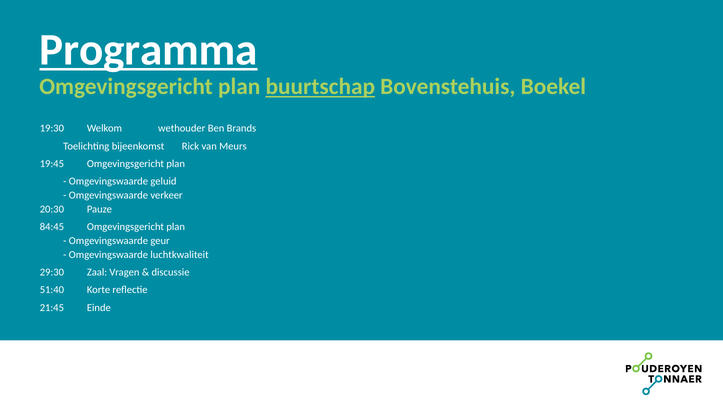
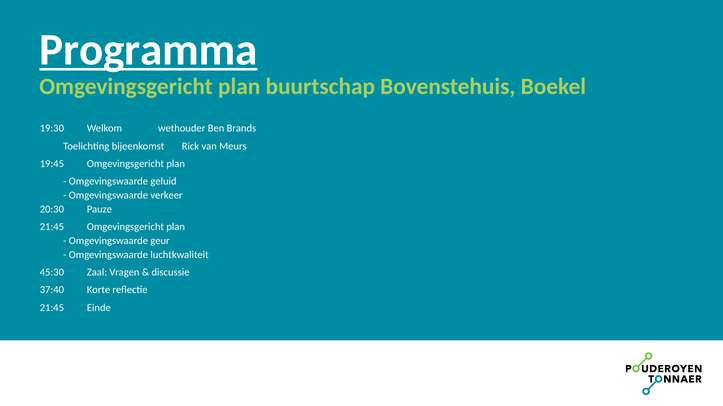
buurtschap underline: present -> none
84:45 at (52, 227): 84:45 -> 21:45
29:30: 29:30 -> 45:30
51:40: 51:40 -> 37:40
